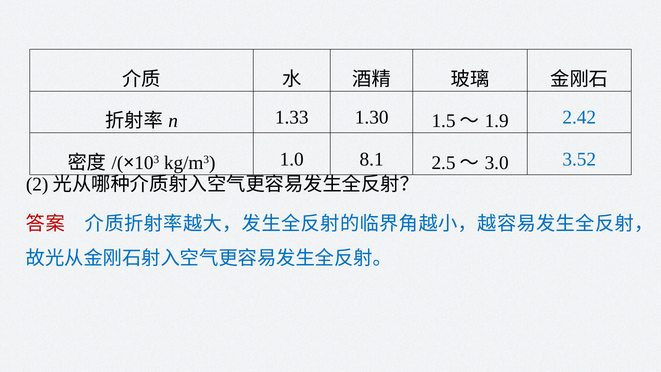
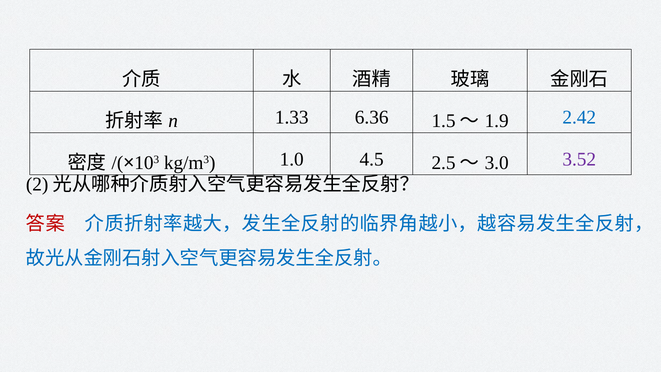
1.30: 1.30 -> 6.36
8.1: 8.1 -> 4.5
3.52 colour: blue -> purple
